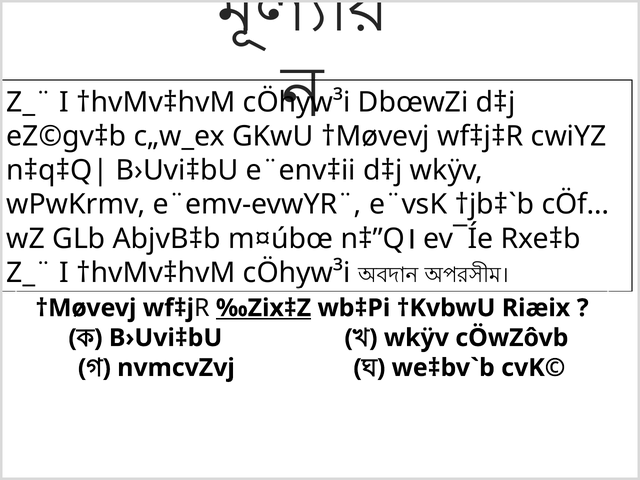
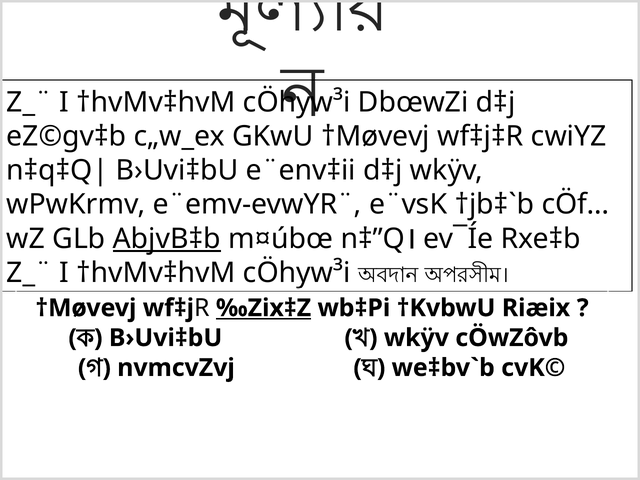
AbjvB‡b underline: none -> present
